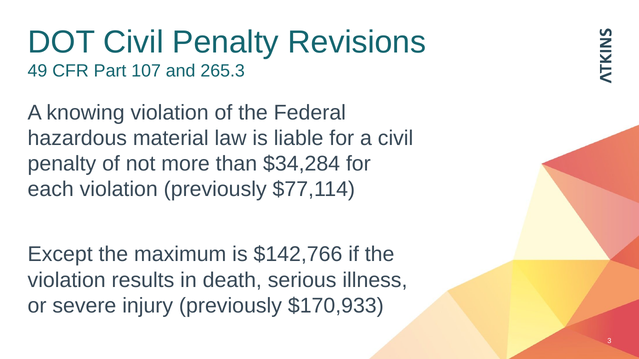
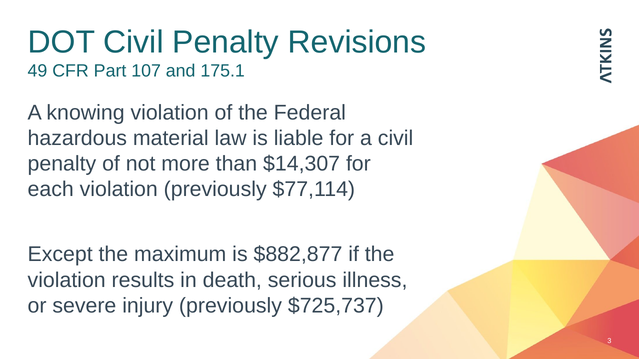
265.3: 265.3 -> 175.1
$34,284: $34,284 -> $14,307
$142,766: $142,766 -> $882,877
$170,933: $170,933 -> $725,737
